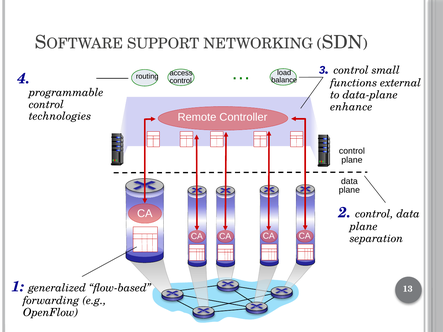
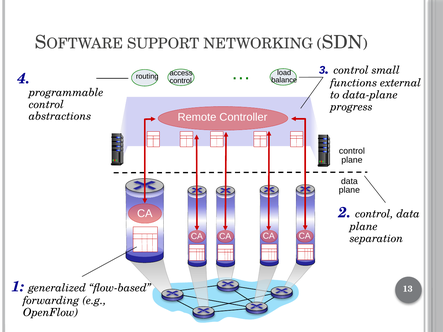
enhance: enhance -> progress
technologies: technologies -> abstractions
